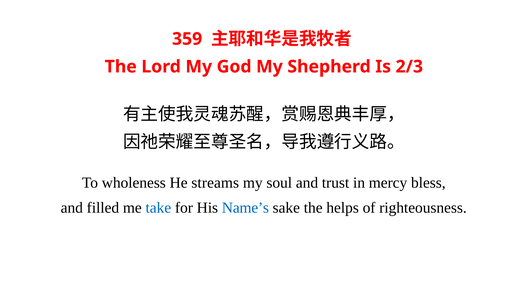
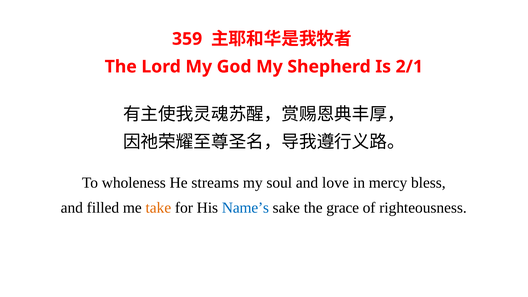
2/3: 2/3 -> 2/1
trust: trust -> love
take colour: blue -> orange
helps: helps -> grace
